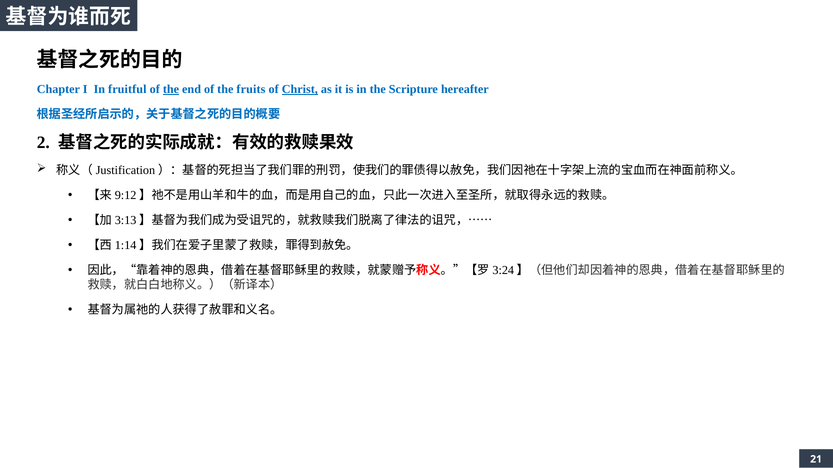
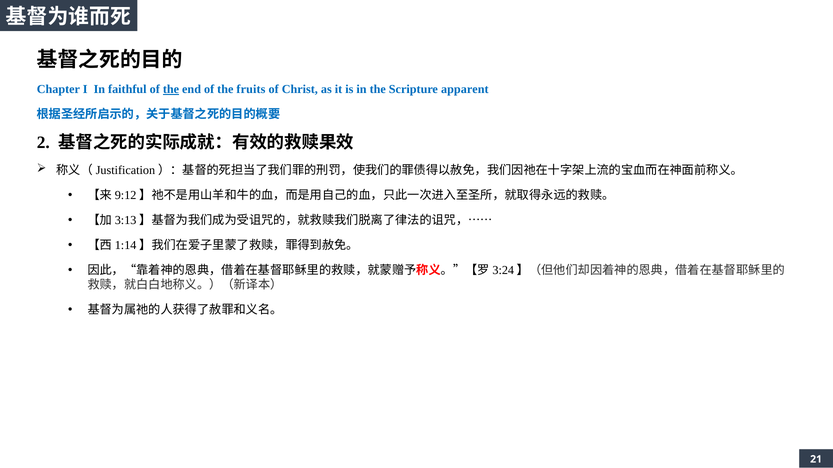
fruitful: fruitful -> faithful
Christ underline: present -> none
hereafter: hereafter -> apparent
